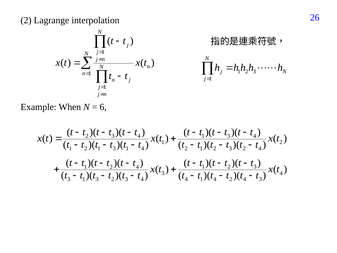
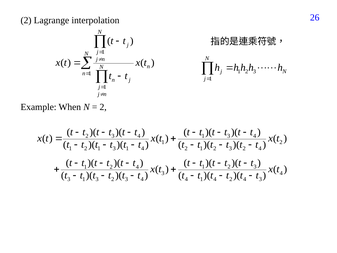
6 at (103, 107): 6 -> 2
